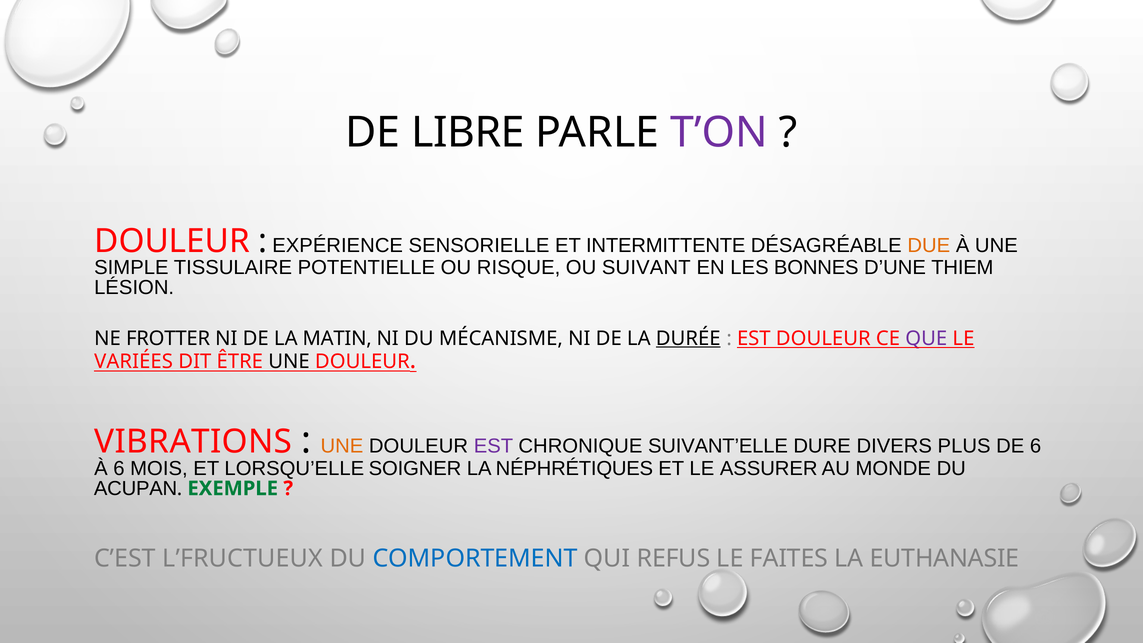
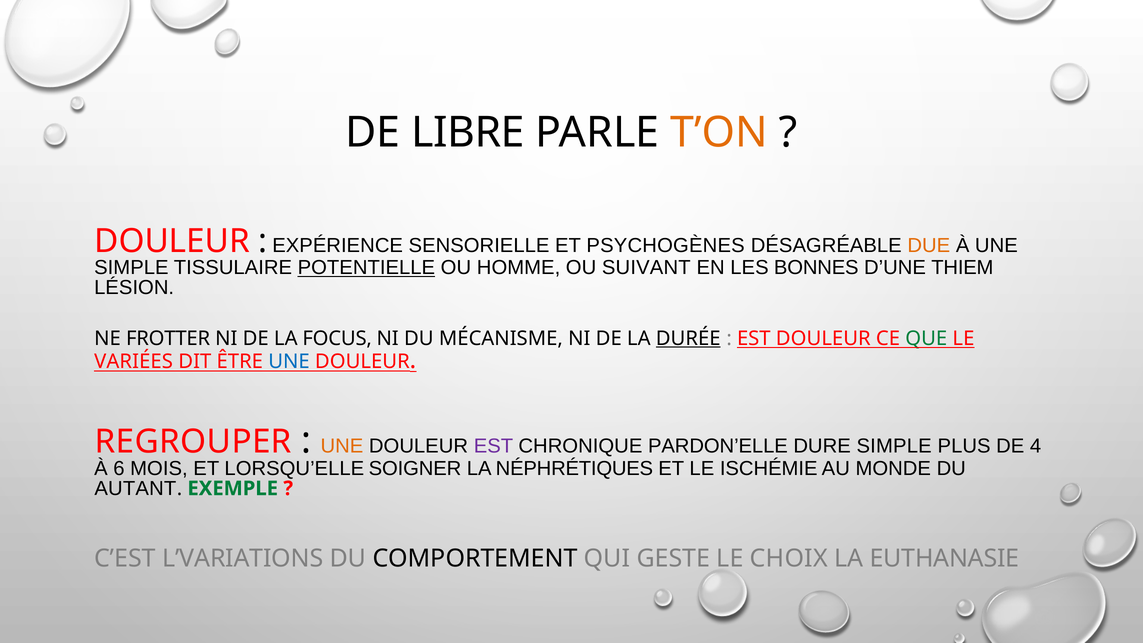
T’ON colour: purple -> orange
INTERMITTENTE: INTERMITTENTE -> PSYCHOGÈNES
POTENTIELLE underline: none -> present
RISQUE: RISQUE -> HOMME
MATIN: MATIN -> FOCUS
QUE colour: purple -> green
UNE at (289, 362) colour: black -> blue
VIBRATIONS: VIBRATIONS -> REGROUPER
SUIVANT’ELLE: SUIVANT’ELLE -> PARDON’ELLE
DURE DIVERS: DIVERS -> SIMPLE
DE 6: 6 -> 4
ASSURER: ASSURER -> ISCHÉMIE
ACUPAN: ACUPAN -> AUTANT
L’FRUCTUEUX: L’FRUCTUEUX -> L’VARIATIONS
COMPORTEMENT colour: blue -> black
REFUS: REFUS -> GESTE
FAITES: FAITES -> CHOIX
